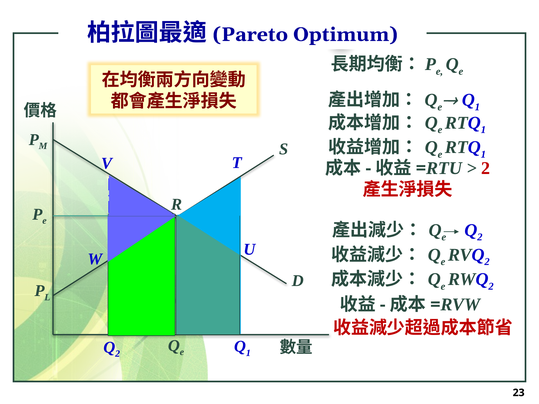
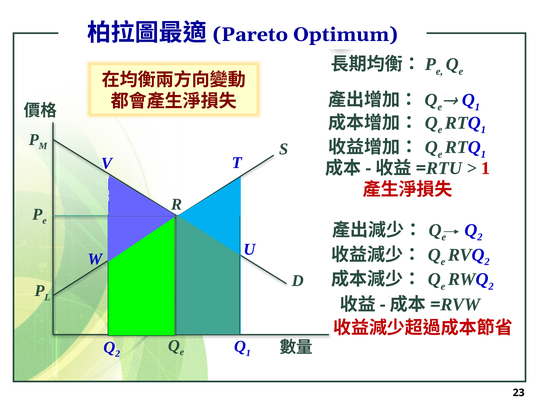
2 at (486, 168): 2 -> 1
